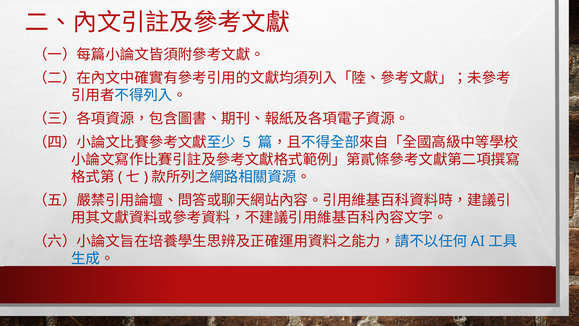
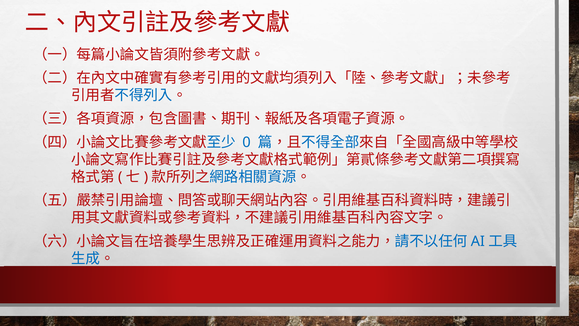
5: 5 -> 0
